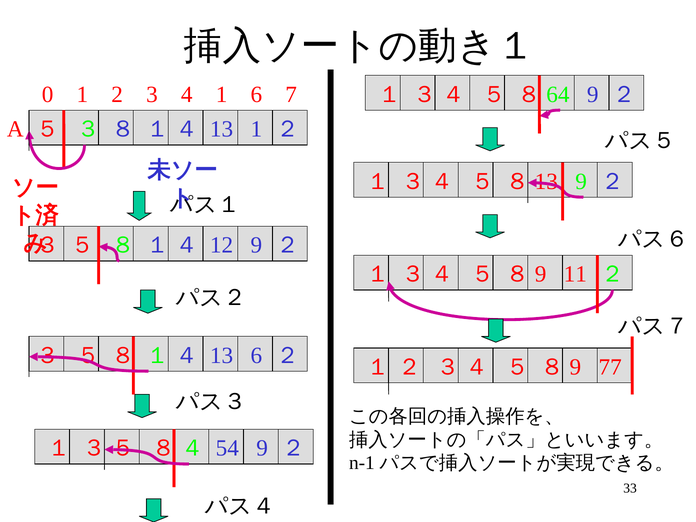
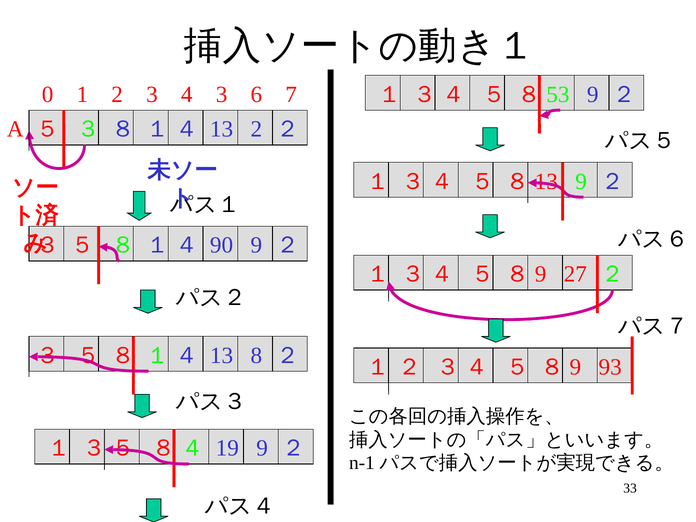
4 1: 1 -> 3
64: 64 -> 53
13 1: 1 -> 2
12: 12 -> 90
11: 11 -> 27
13 6: 6 -> 8
77: 77 -> 93
54: 54 -> 19
